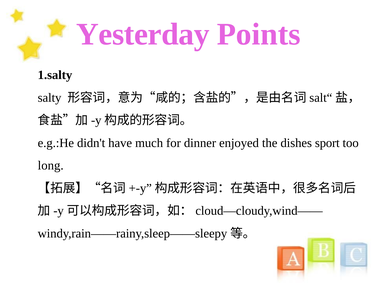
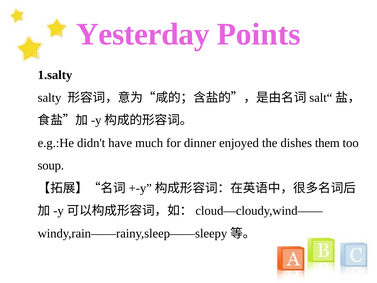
sport: sport -> them
long: long -> soup
